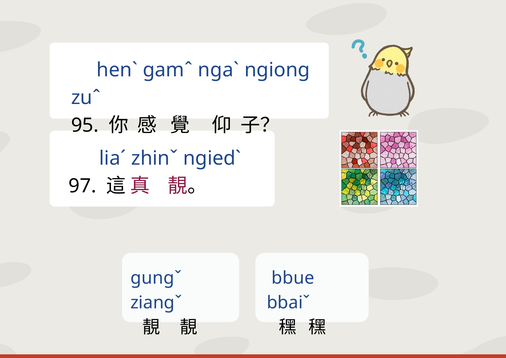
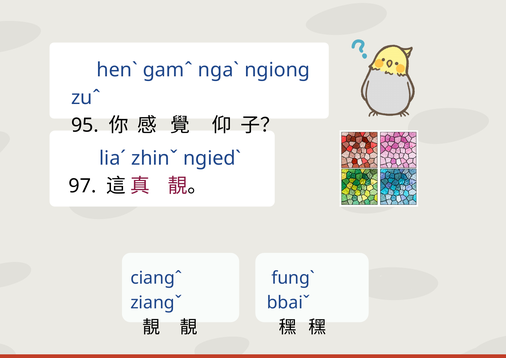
bbue: bbue -> fungˋ
gungˇ: gungˇ -> ciangˆ
